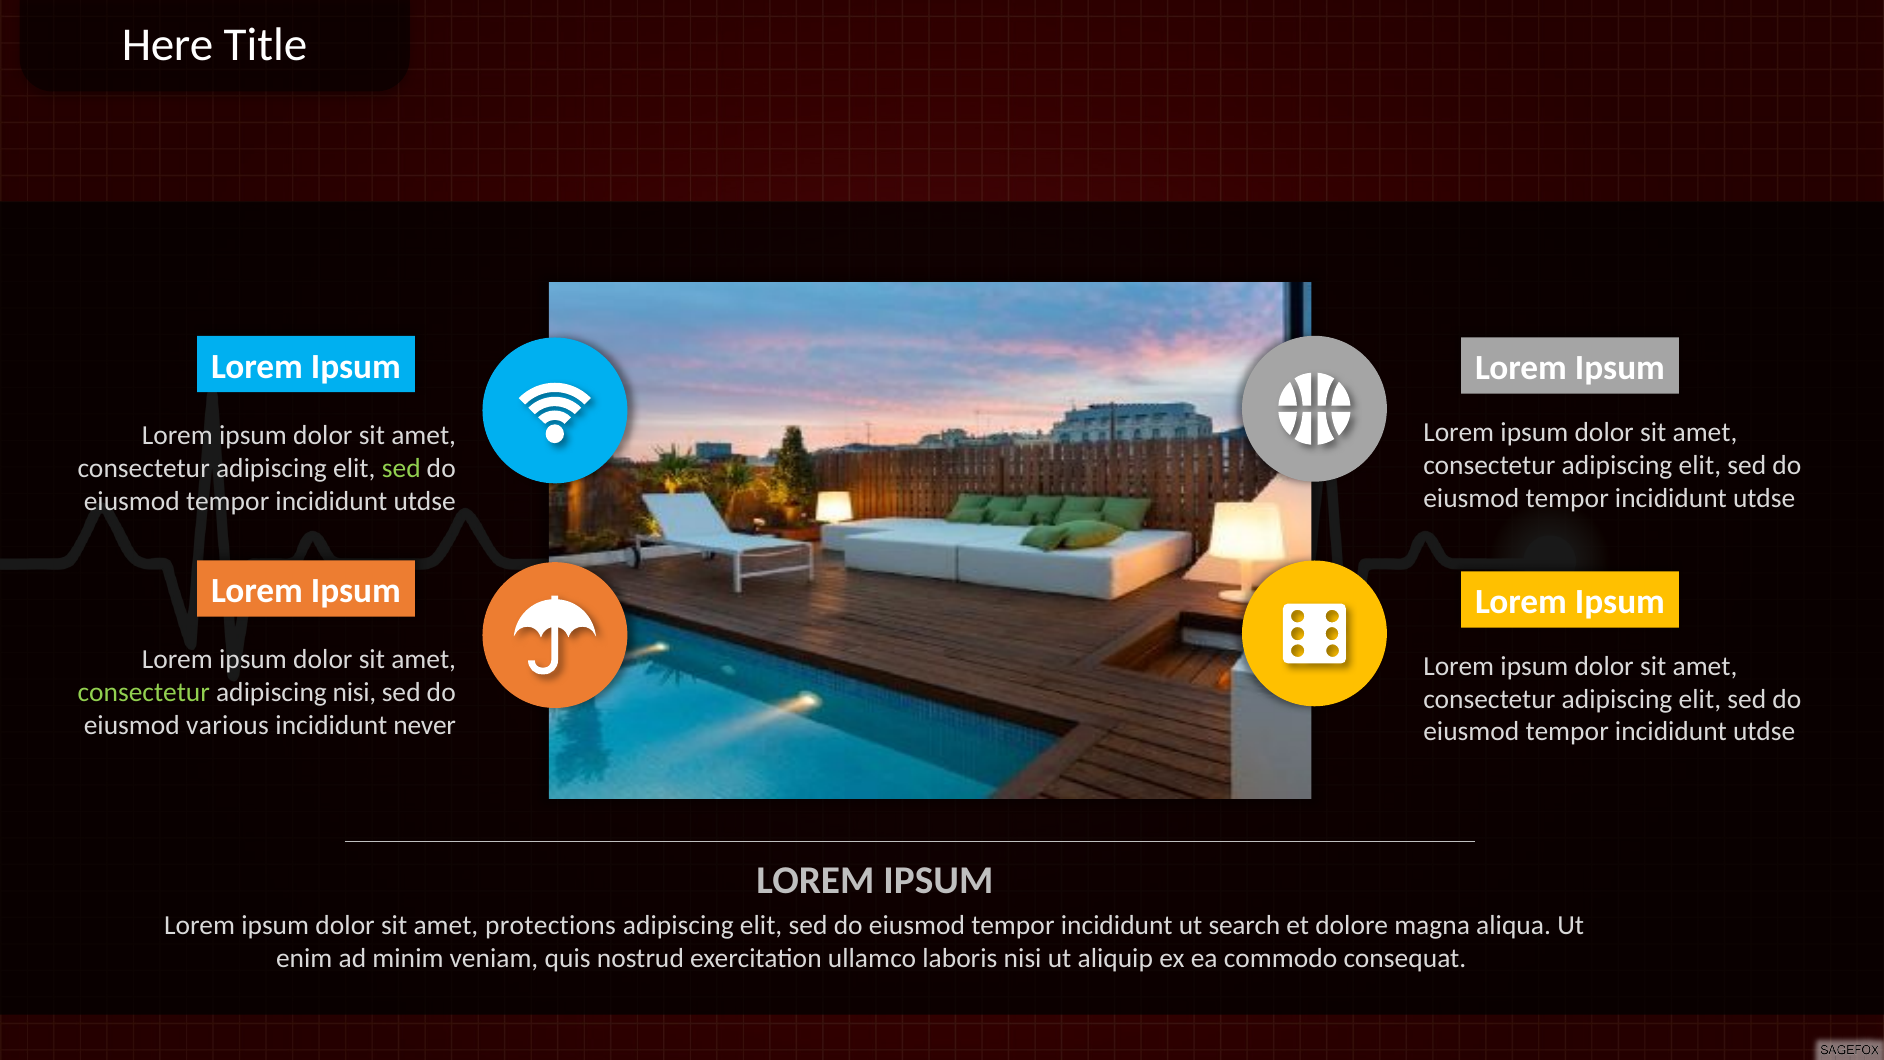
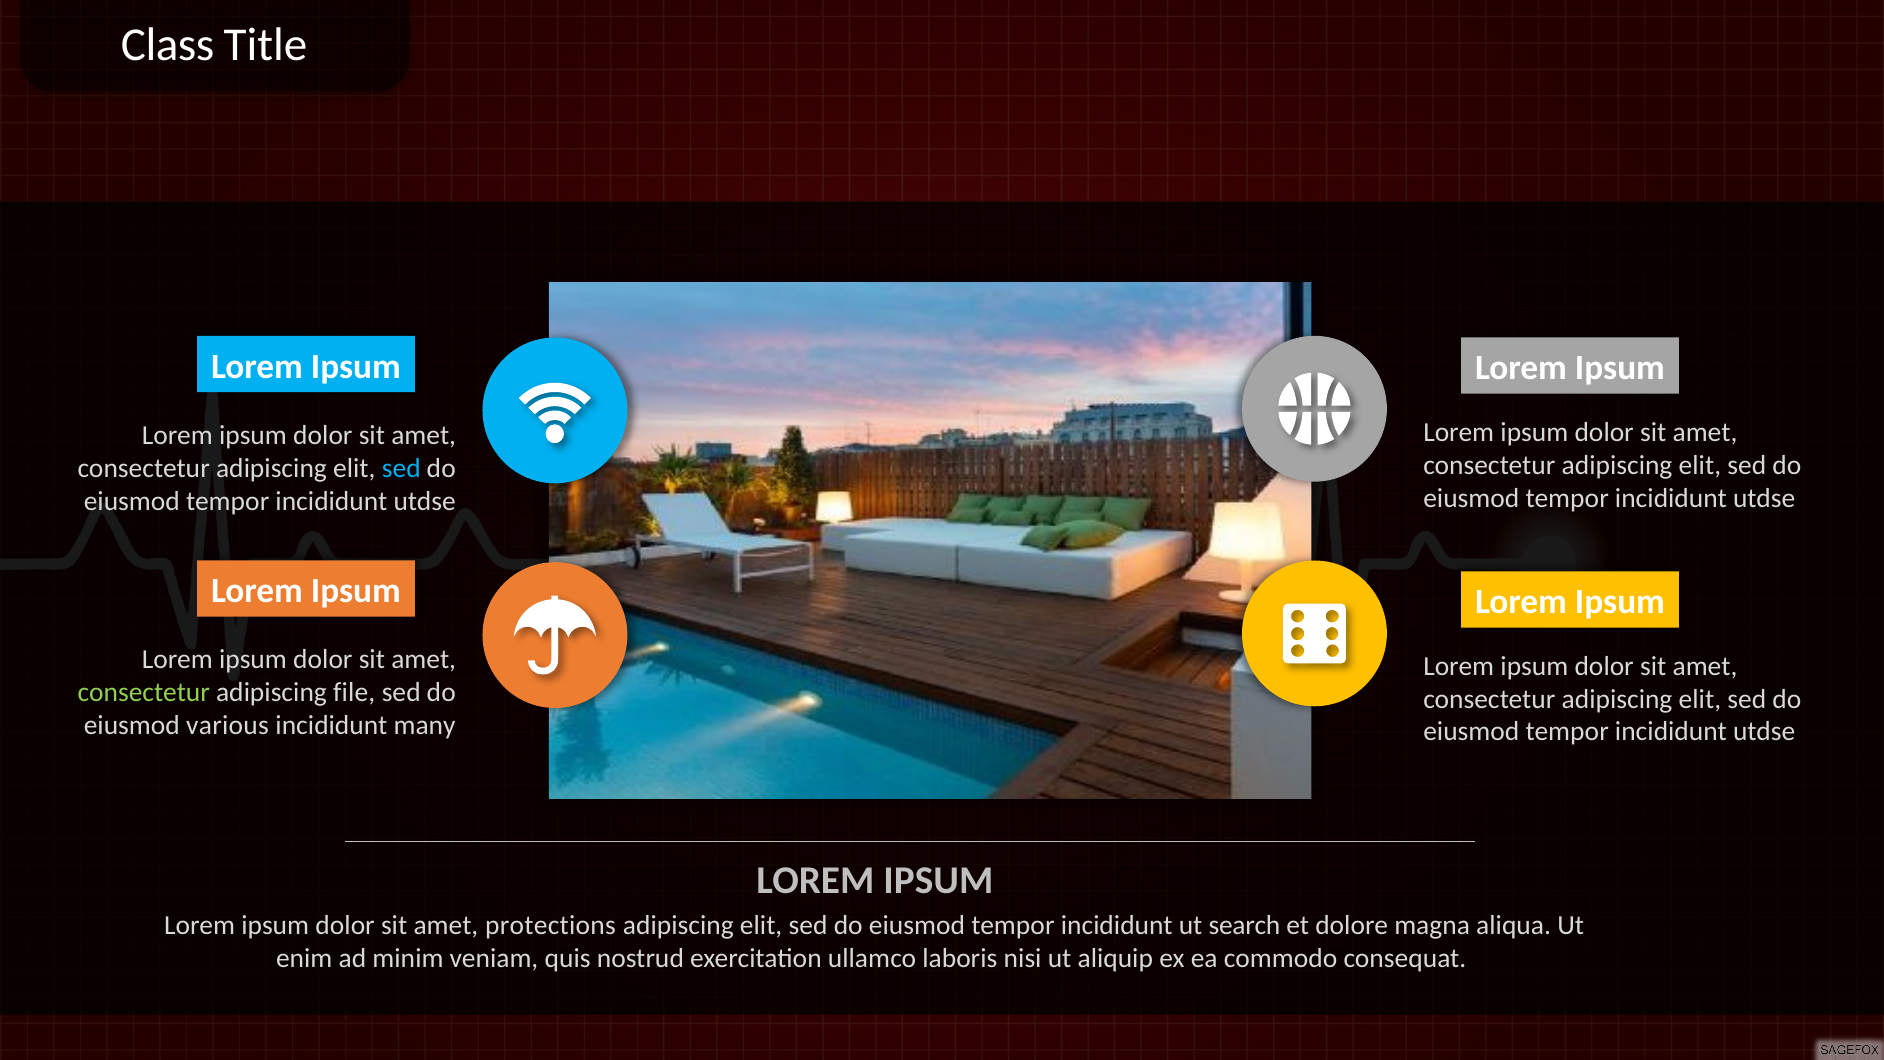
Here: Here -> Class
sed at (401, 468) colour: light green -> light blue
adipiscing nisi: nisi -> file
never: never -> many
